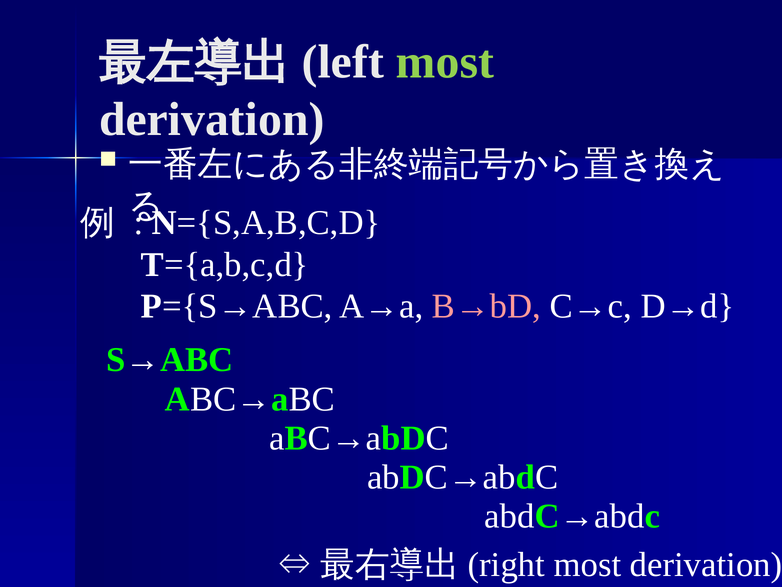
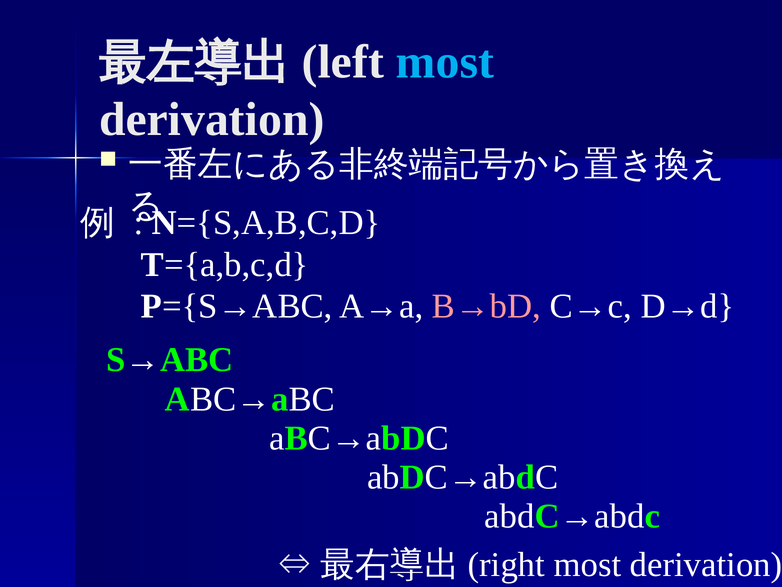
most at (445, 62) colour: light green -> light blue
